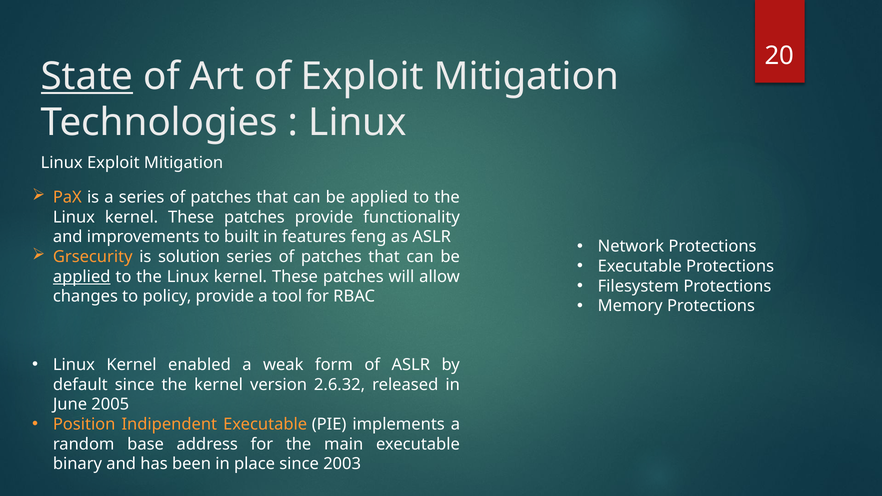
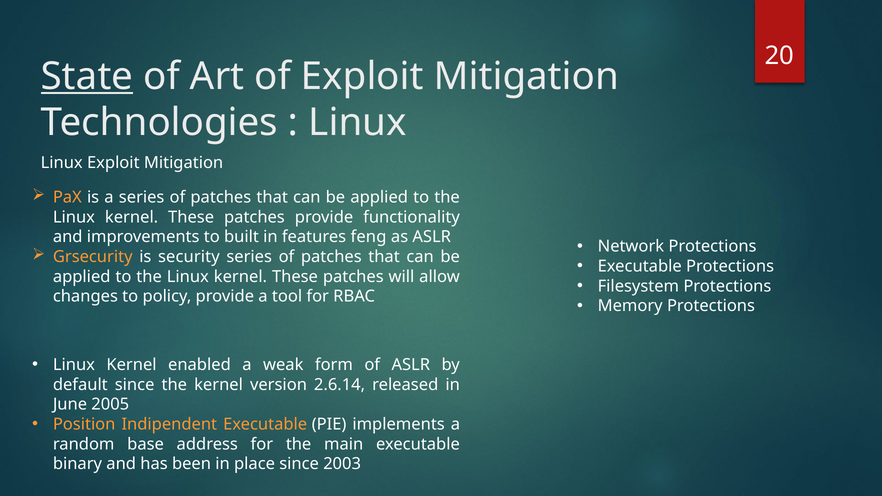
solution: solution -> security
applied at (82, 277) underline: present -> none
2.6.32: 2.6.32 -> 2.6.14
